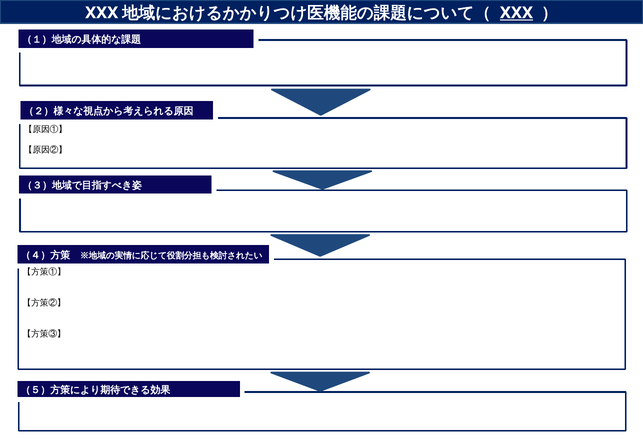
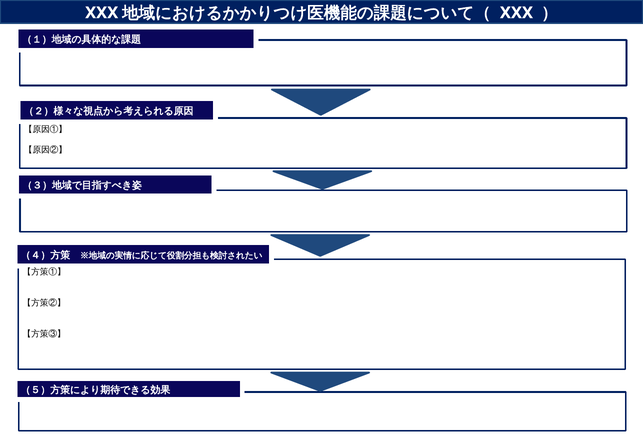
XXX at (516, 13) underline: present -> none
